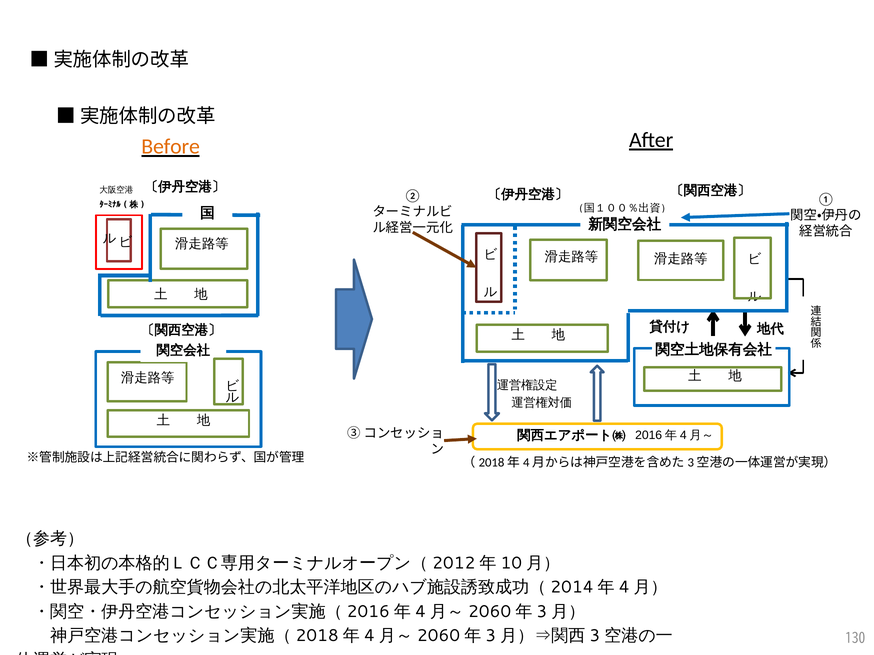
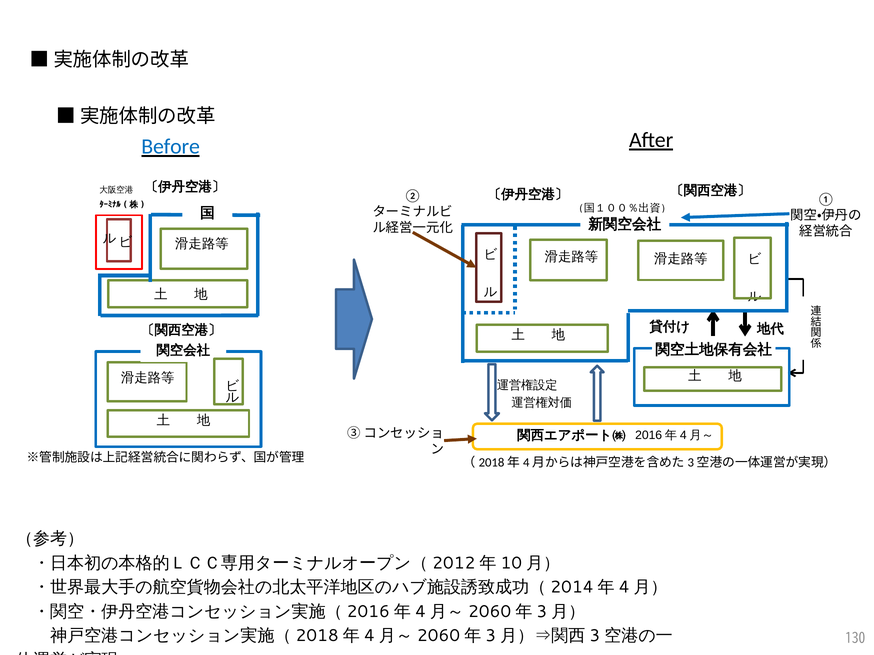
Before colour: orange -> blue
